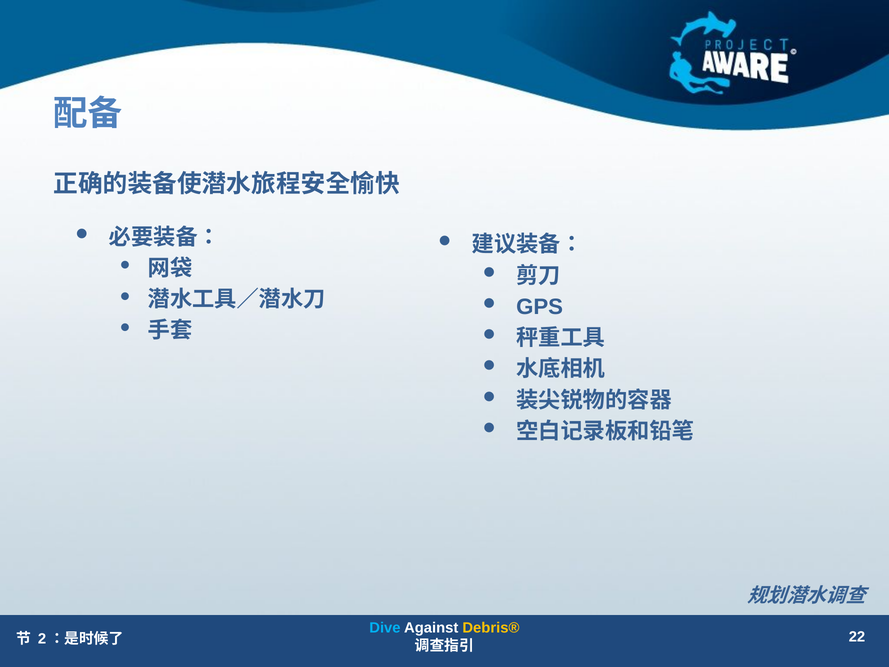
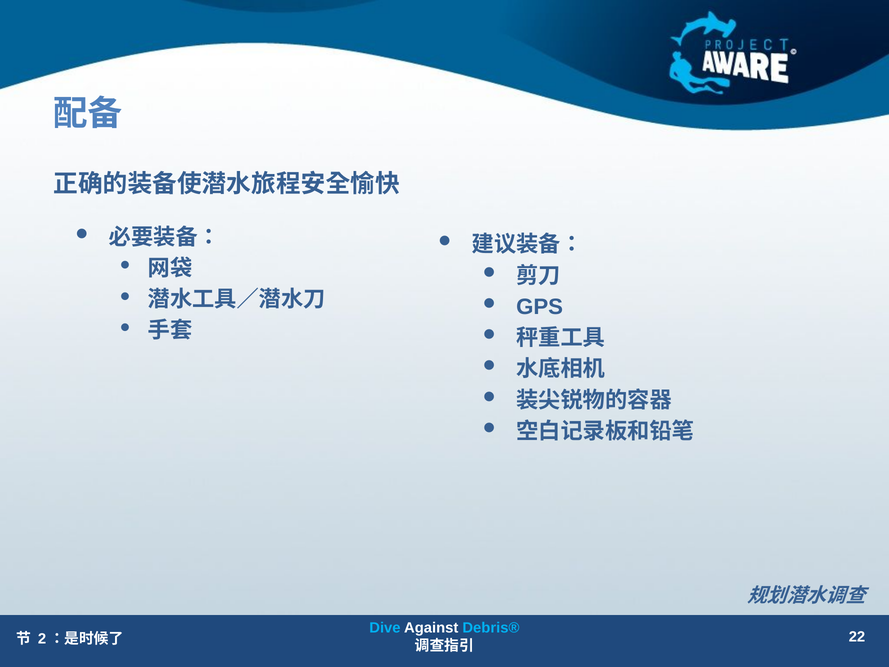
Debris® colour: yellow -> light blue
